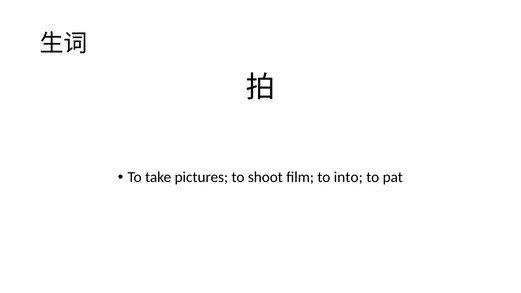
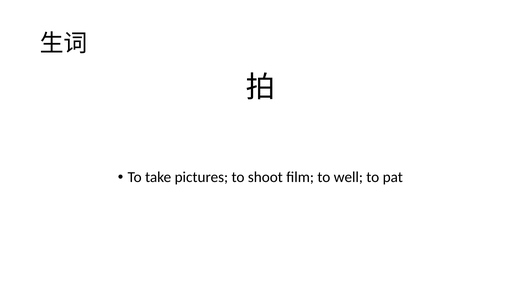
into: into -> well
